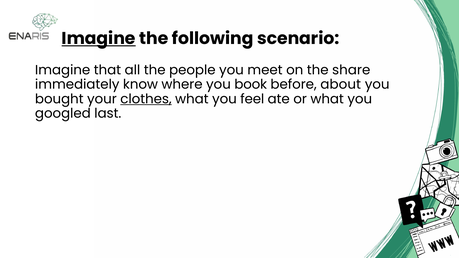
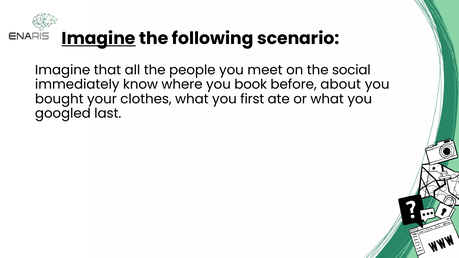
share: share -> social
clothes underline: present -> none
feel: feel -> first
